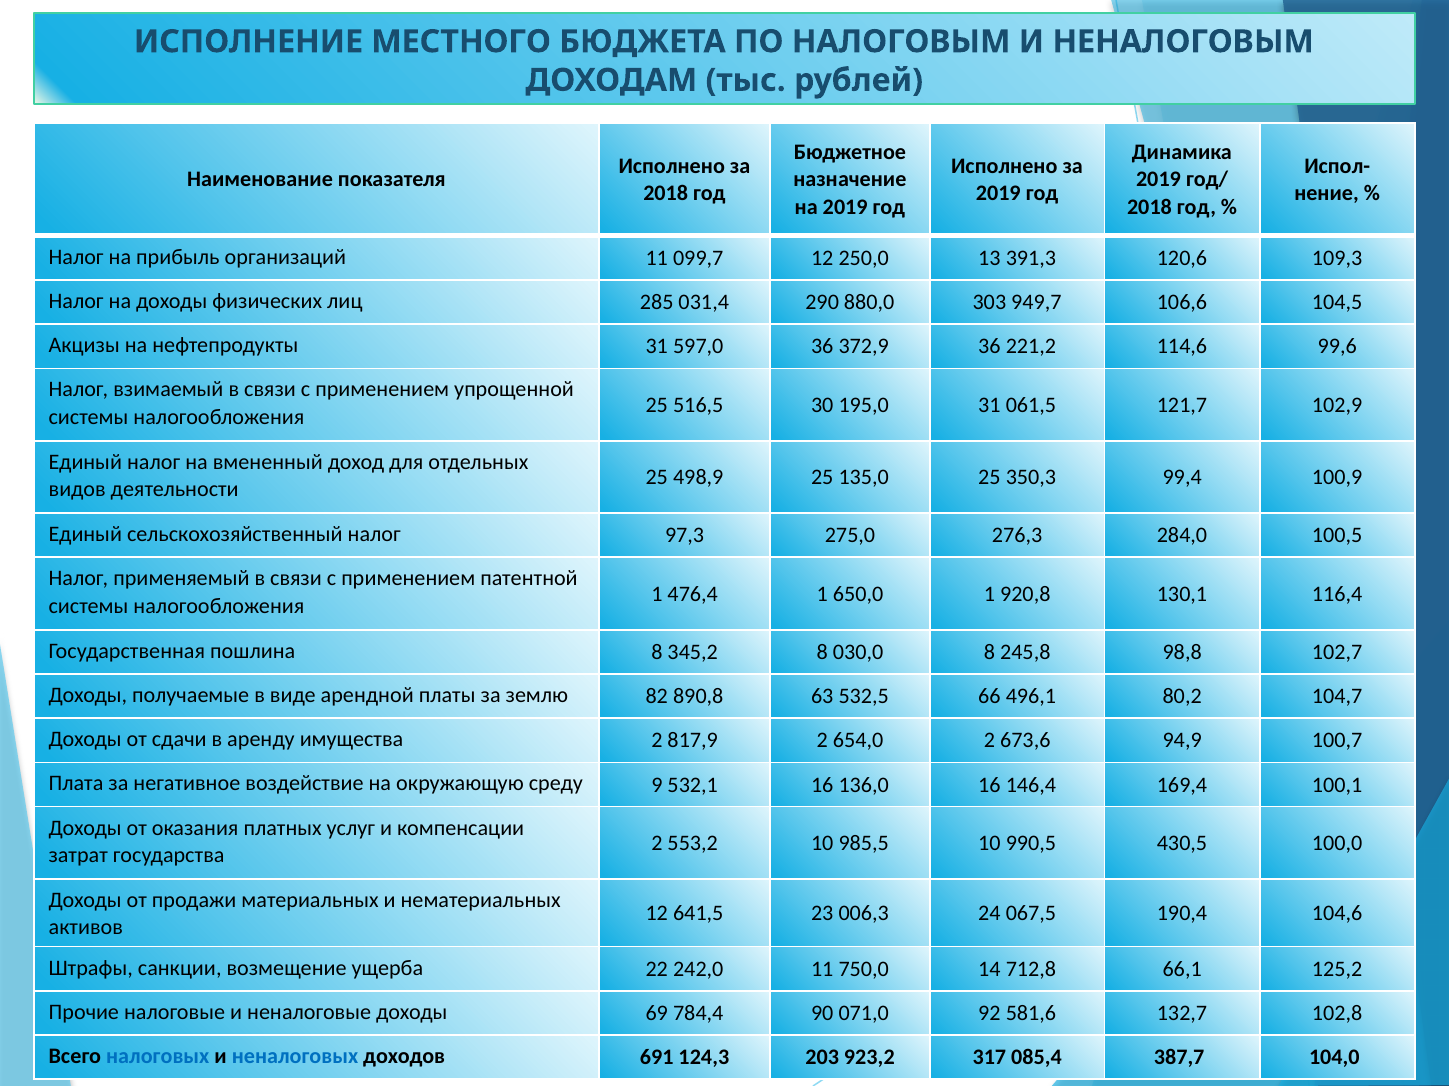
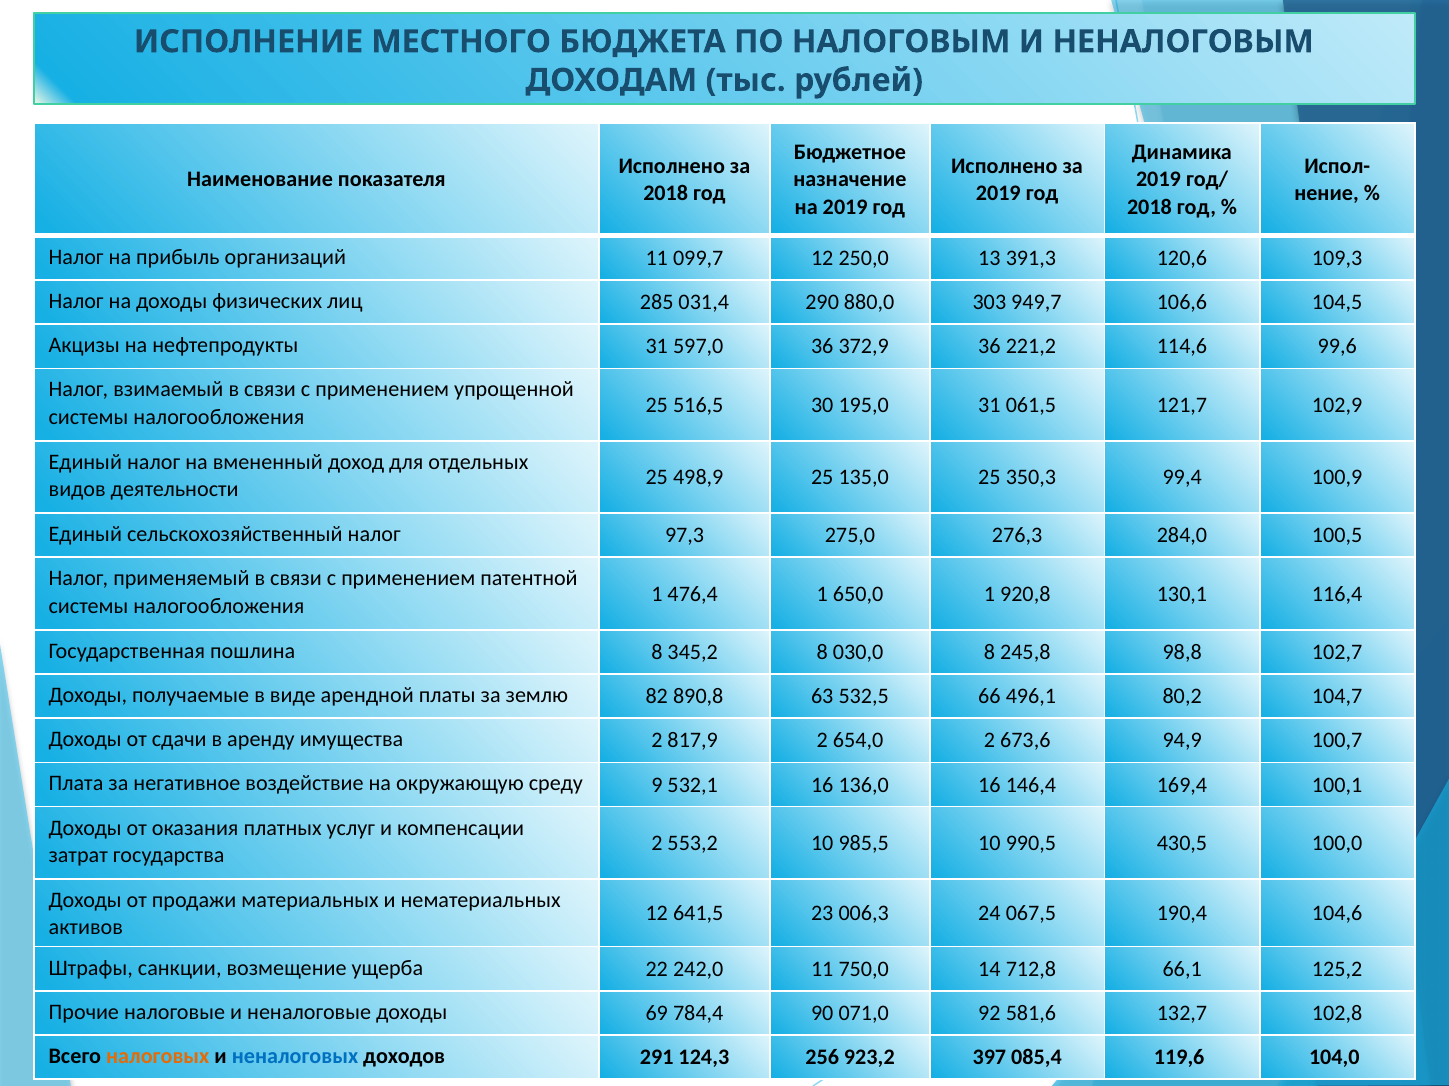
налоговых colour: blue -> orange
691: 691 -> 291
203: 203 -> 256
317: 317 -> 397
387,7: 387,7 -> 119,6
